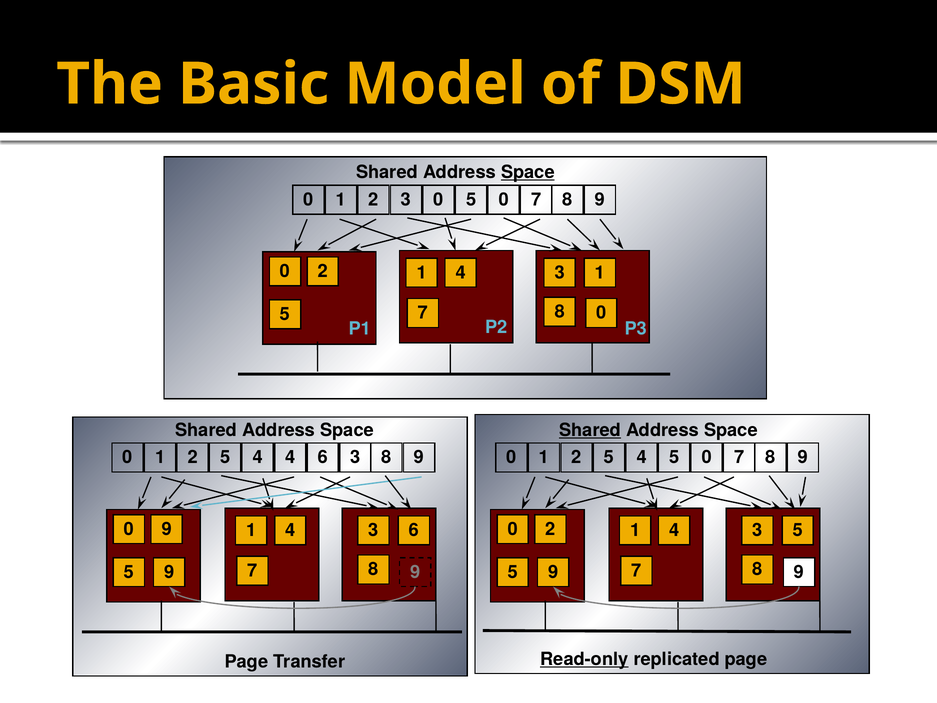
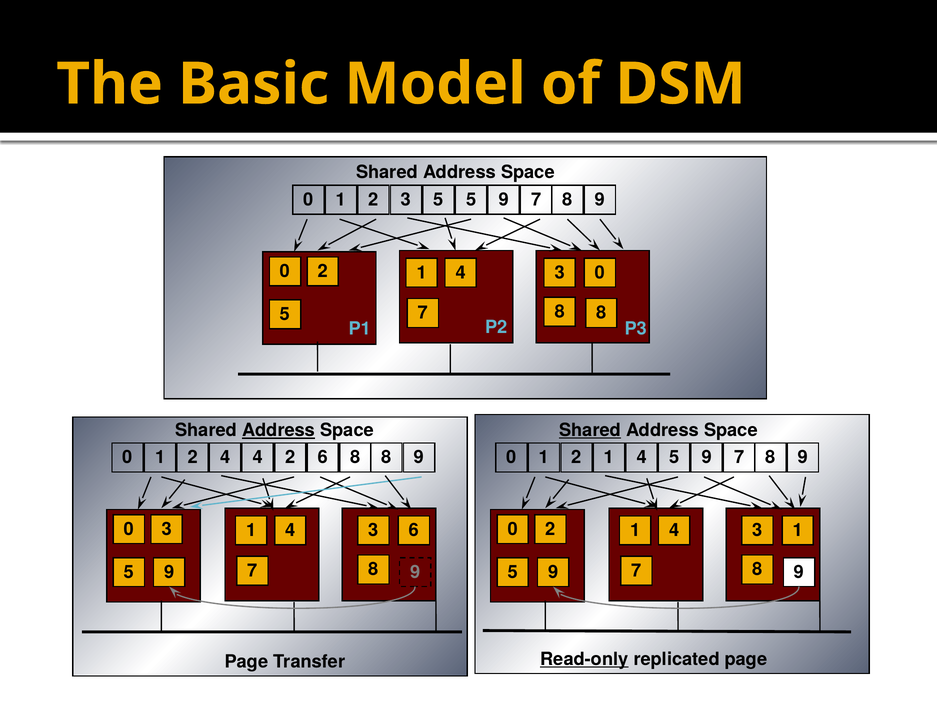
Space at (528, 172) underline: present -> none
3 0: 0 -> 5
0 at (504, 200): 0 -> 9
3 1: 1 -> 0
0 at (601, 313): 0 -> 8
Address at (279, 430) underline: none -> present
5 at (225, 457): 5 -> 4
4 4: 4 -> 2
3 at (355, 457): 3 -> 8
5 at (609, 457): 5 -> 1
4 5 0: 0 -> 9
0 9: 9 -> 3
5 at (798, 530): 5 -> 1
